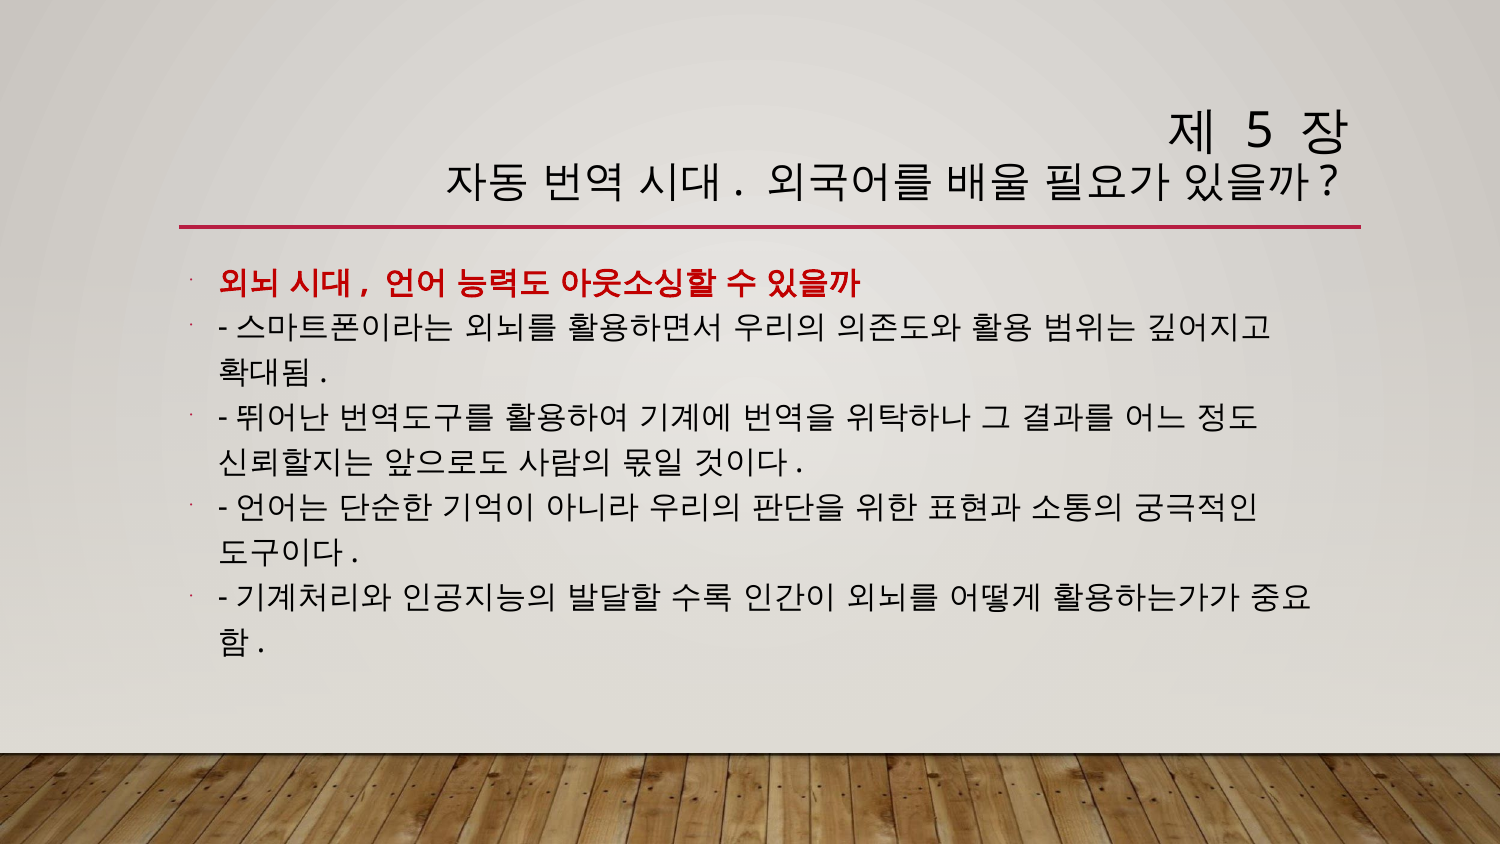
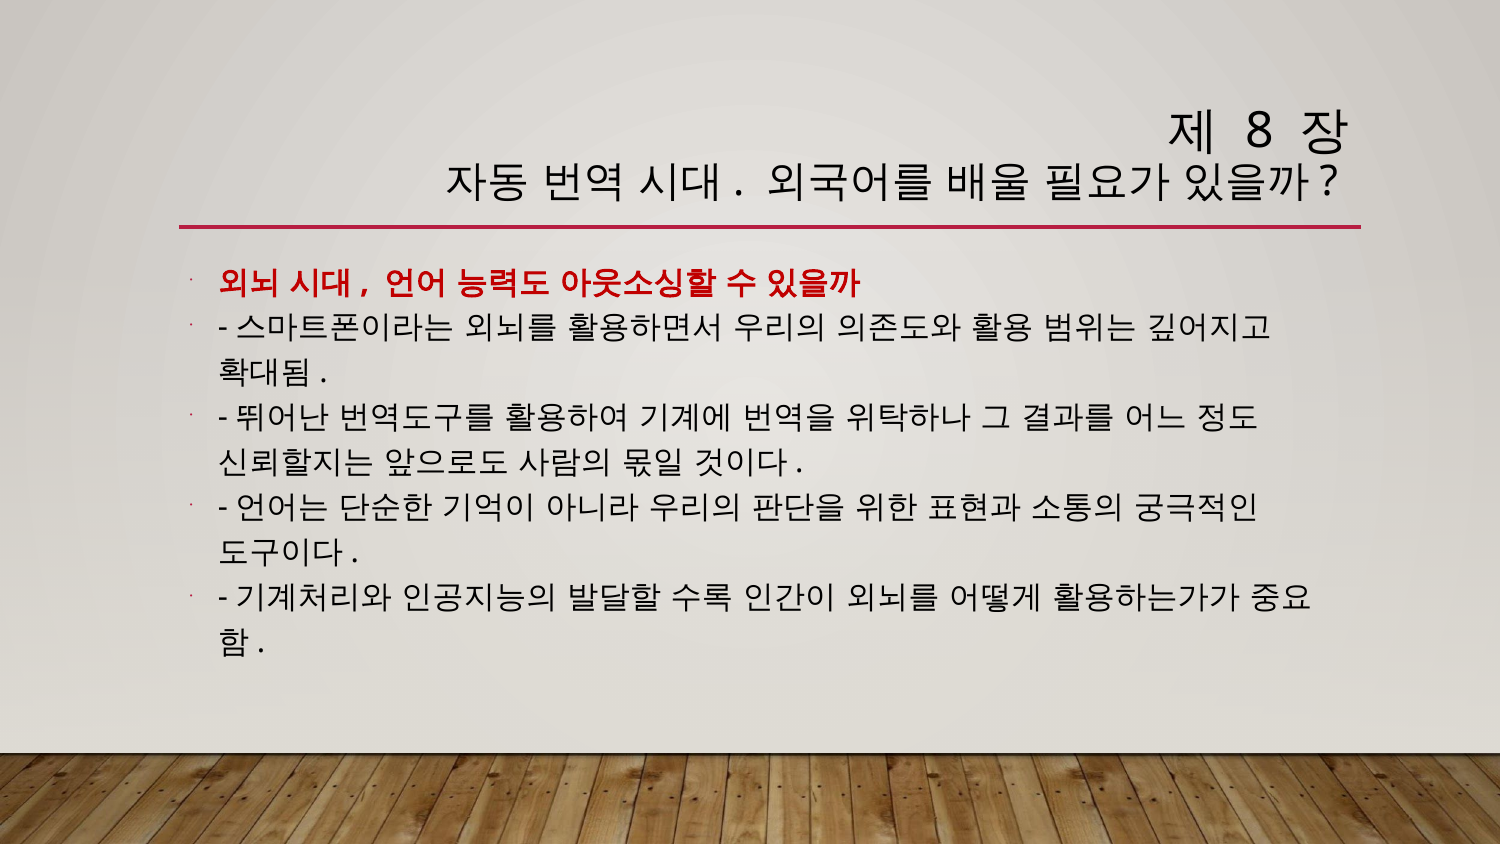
5: 5 -> 8
